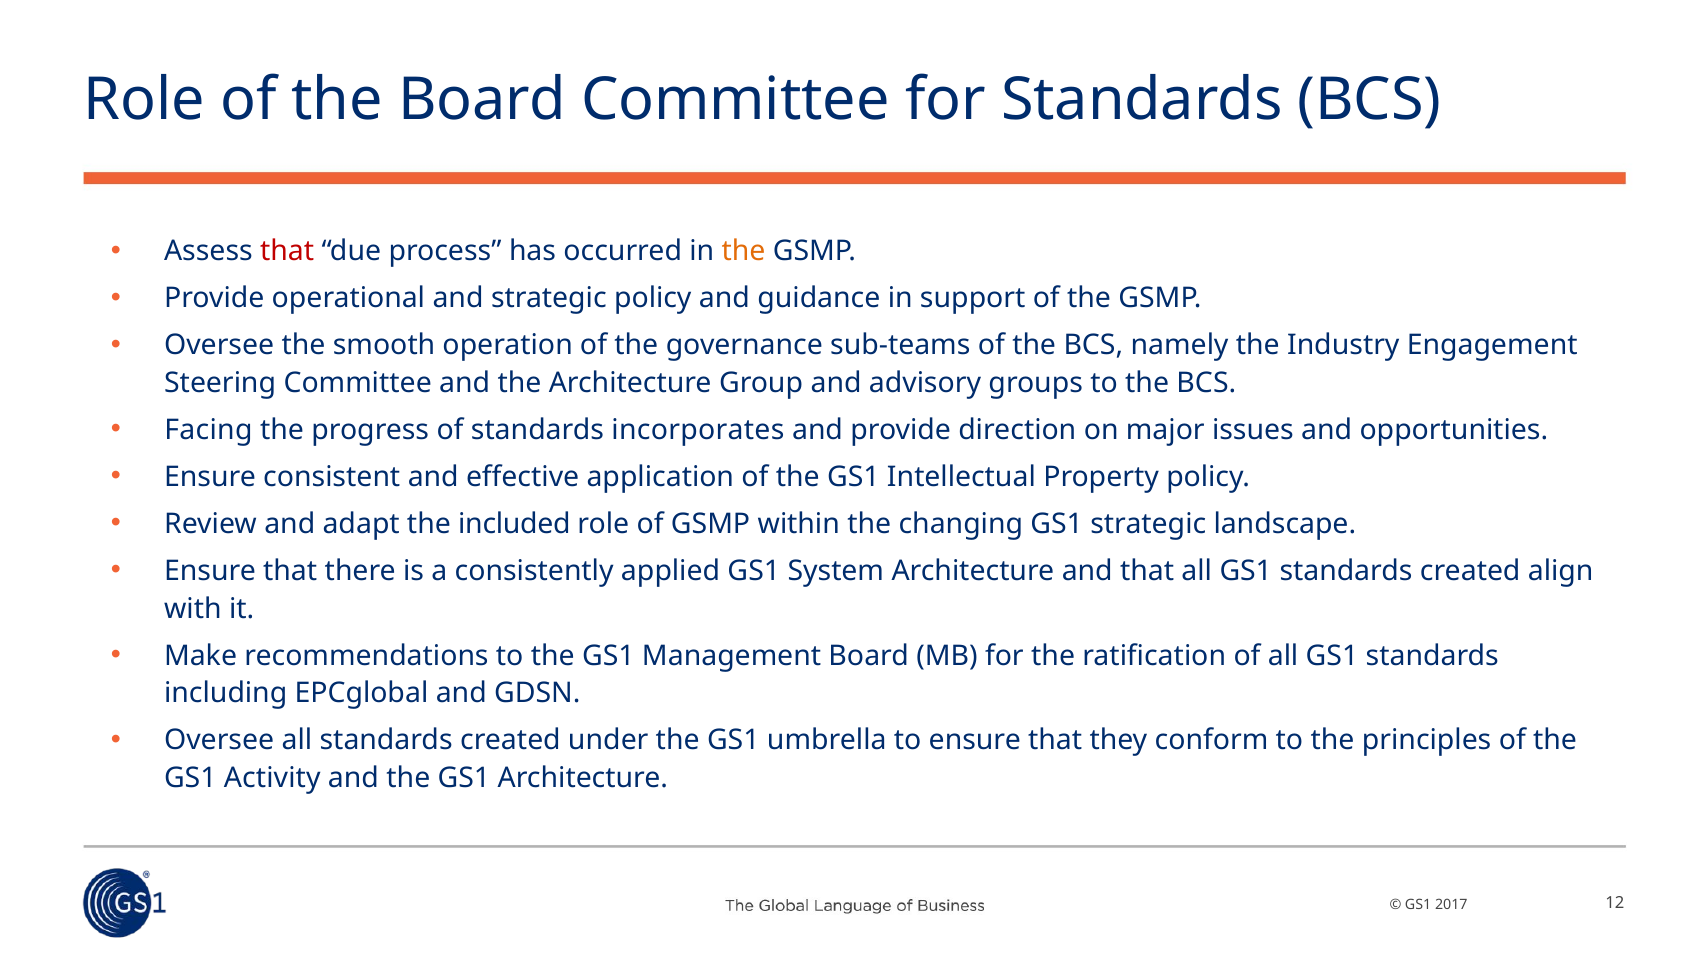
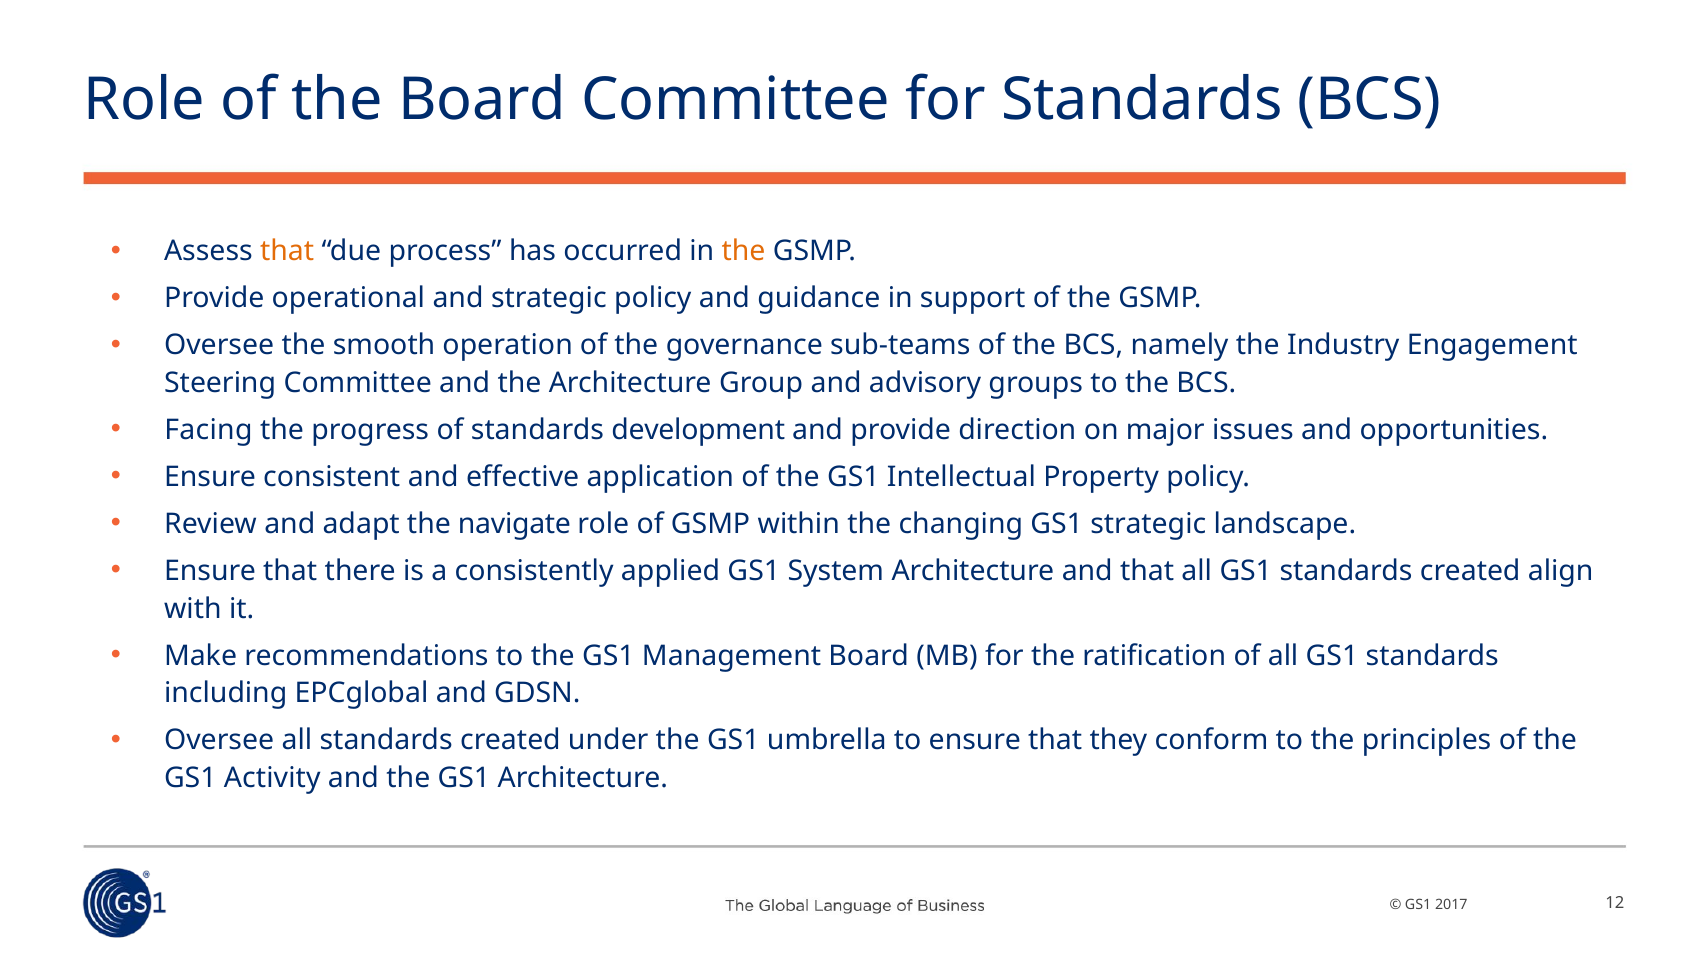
that at (287, 251) colour: red -> orange
incorporates: incorporates -> development
included: included -> navigate
